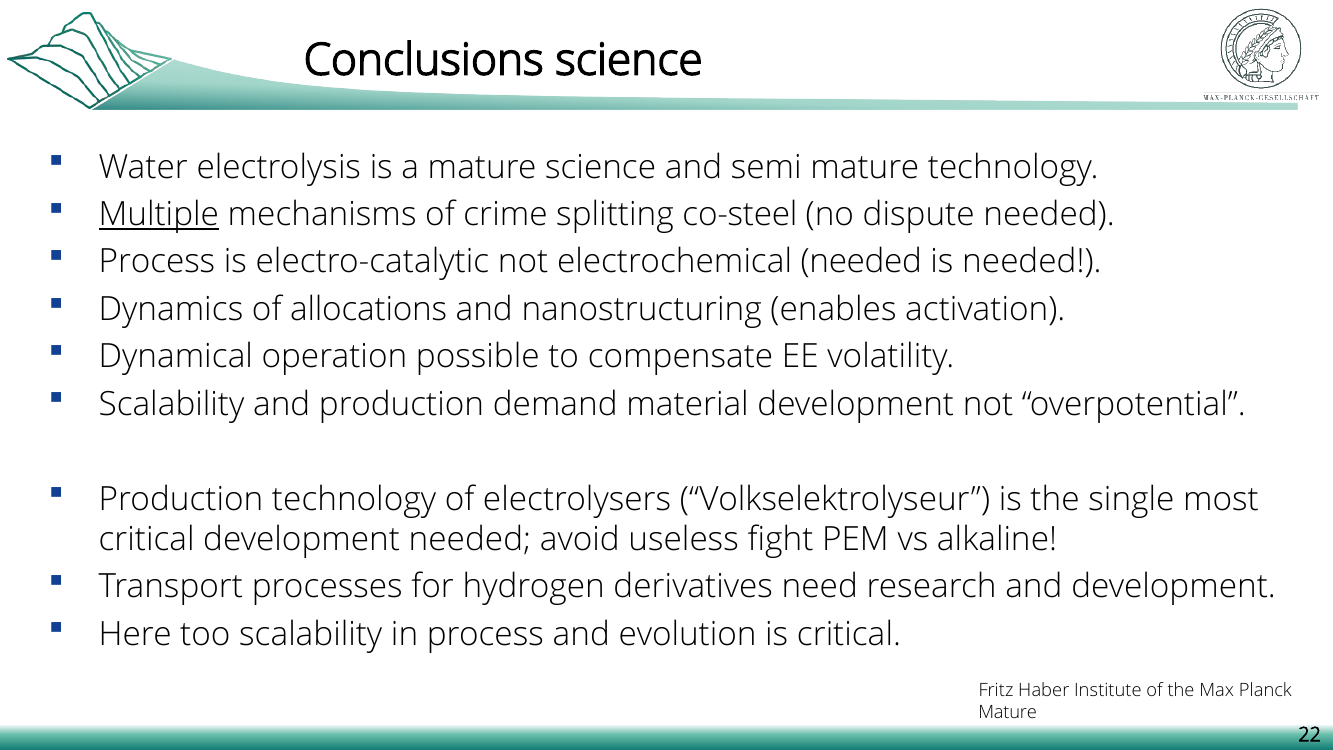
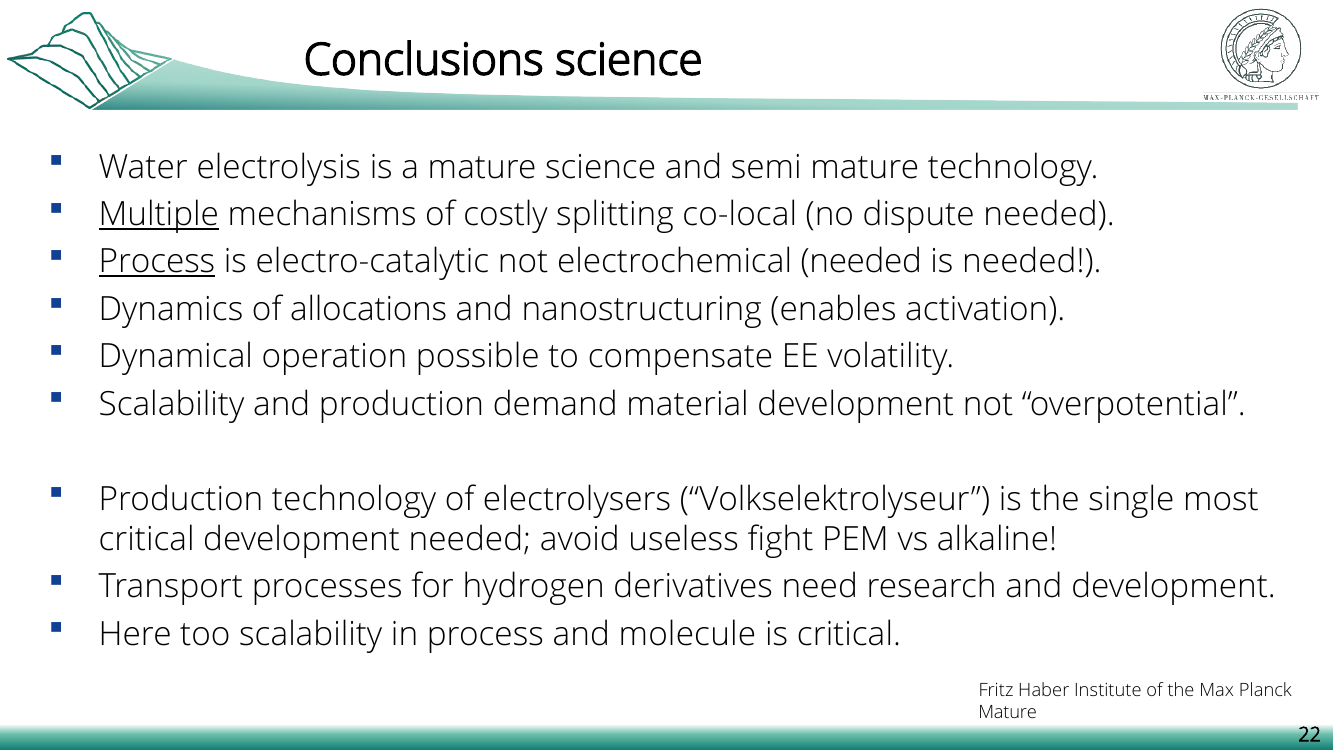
crime: crime -> costly
co-steel: co-steel -> co-local
Process at (157, 262) underline: none -> present
evolution: evolution -> molecule
